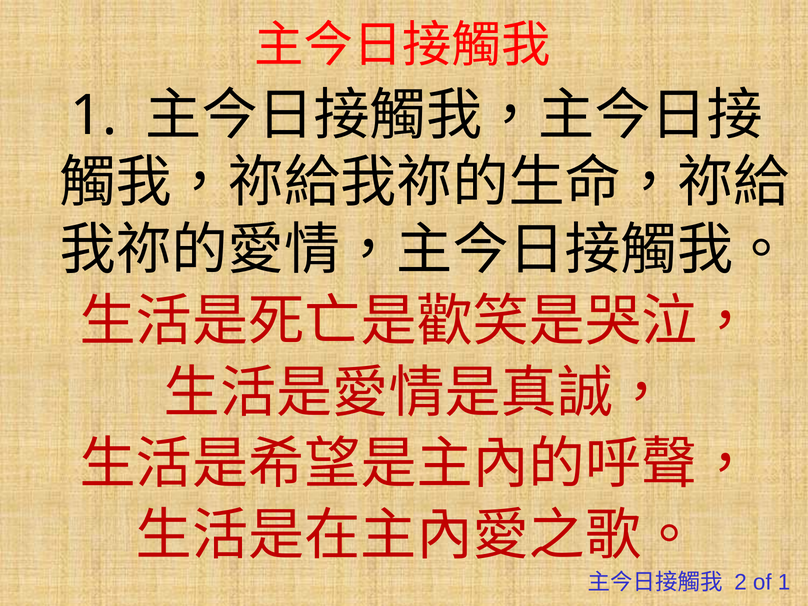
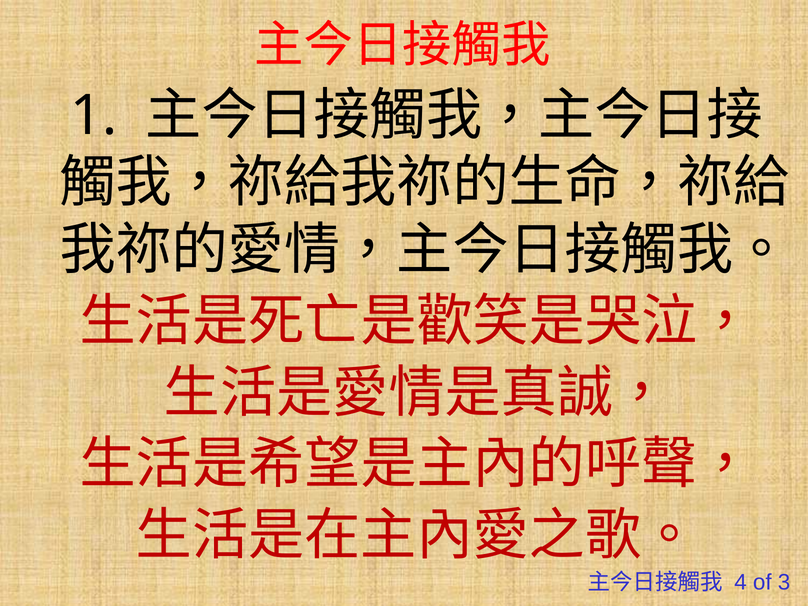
2: 2 -> 4
of 1: 1 -> 3
